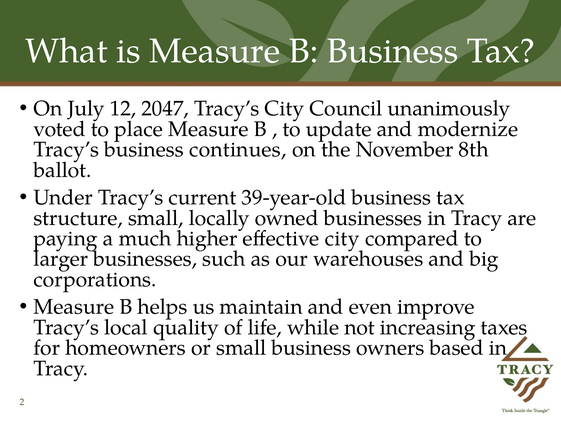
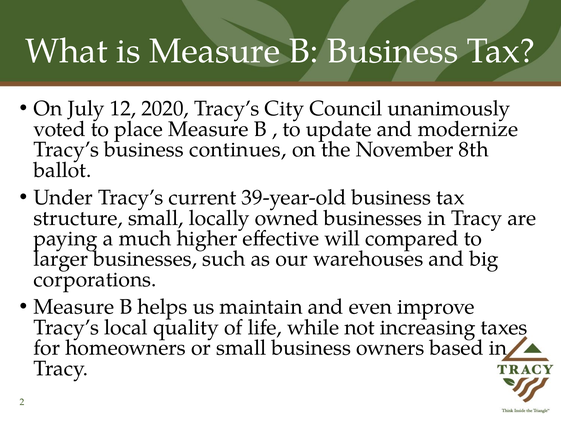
2047: 2047 -> 2020
effective city: city -> will
